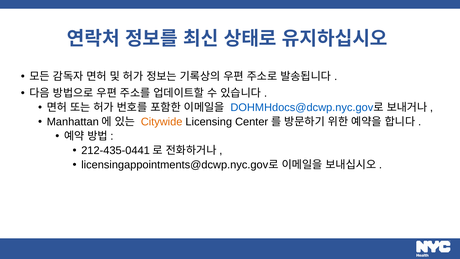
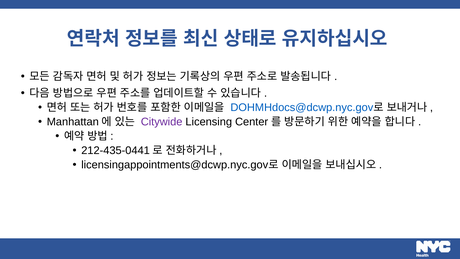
Citywide colour: orange -> purple
